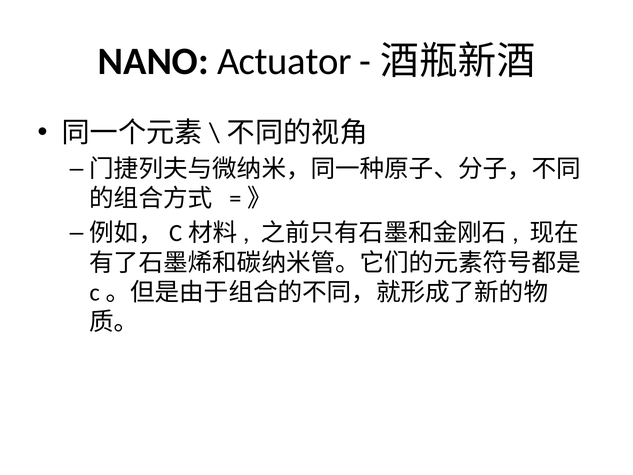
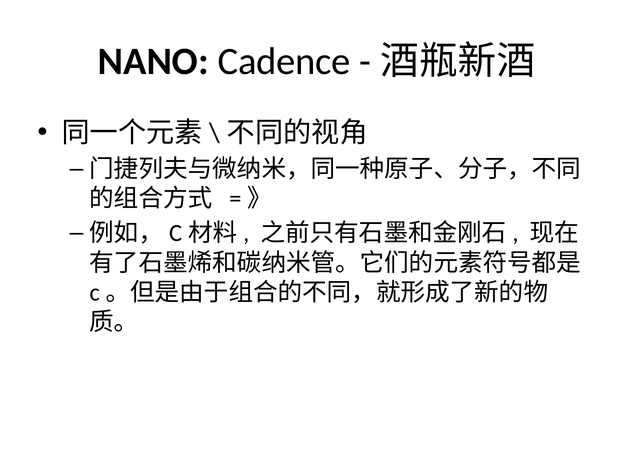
Actuator: Actuator -> Cadence
